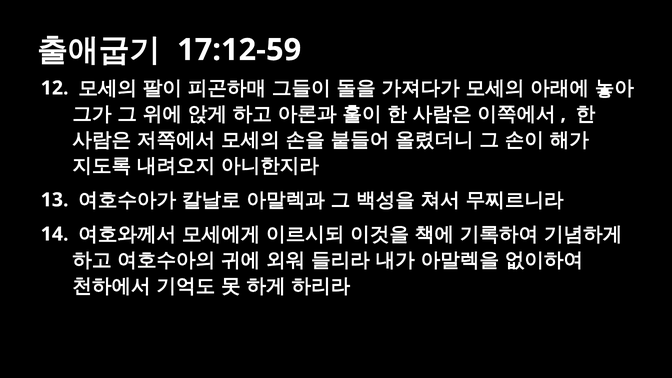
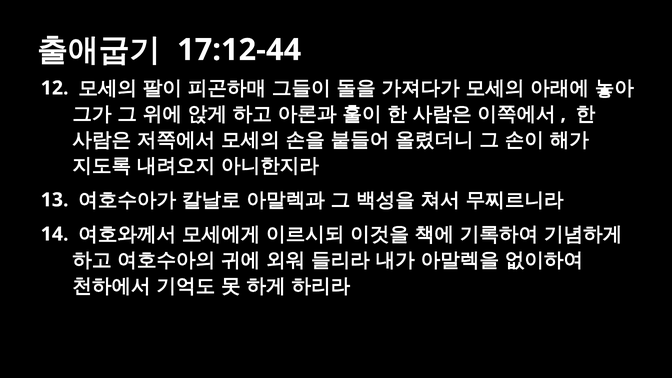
17:12-59: 17:12-59 -> 17:12-44
